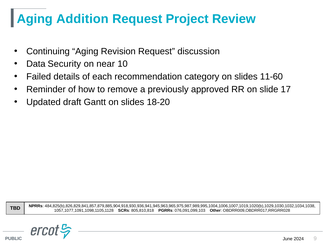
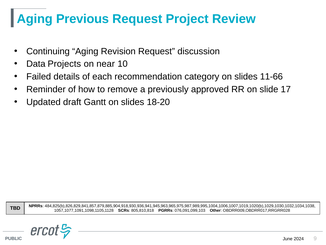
Addition: Addition -> Previous
Security: Security -> Projects
11-60: 11-60 -> 11-66
